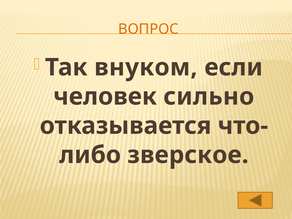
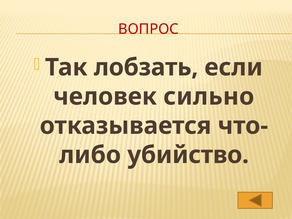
ВОПРОС colour: orange -> red
внуком: внуком -> лобзать
зверское: зверское -> убийство
